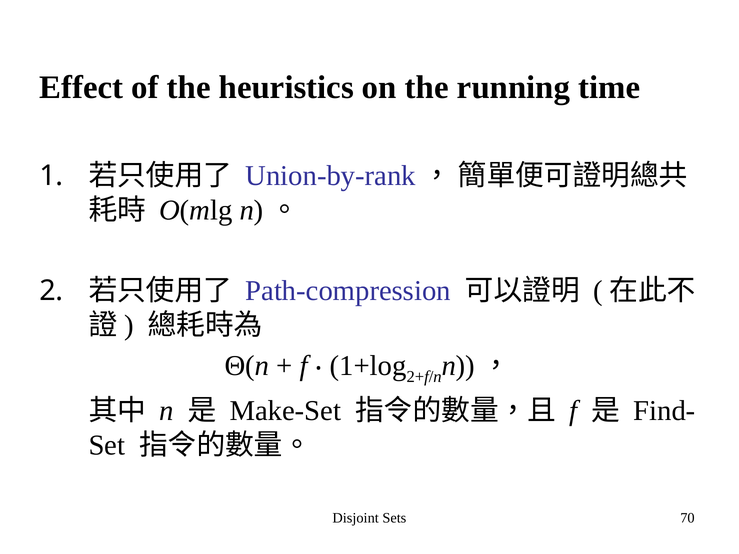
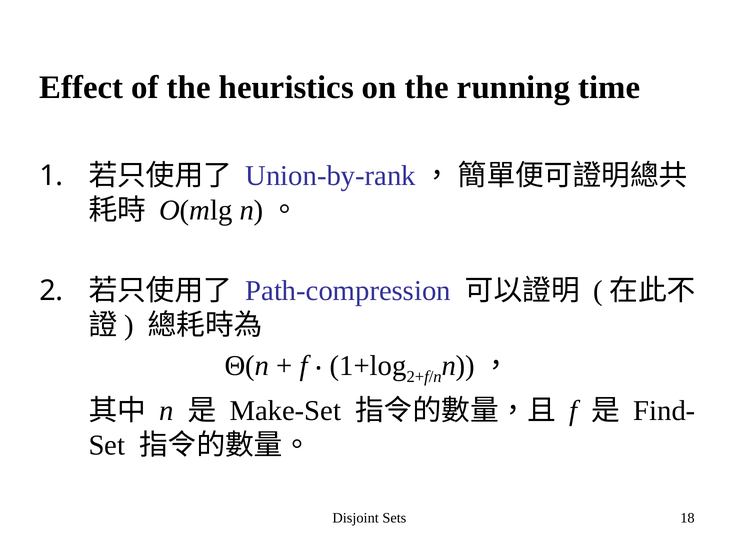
70: 70 -> 18
